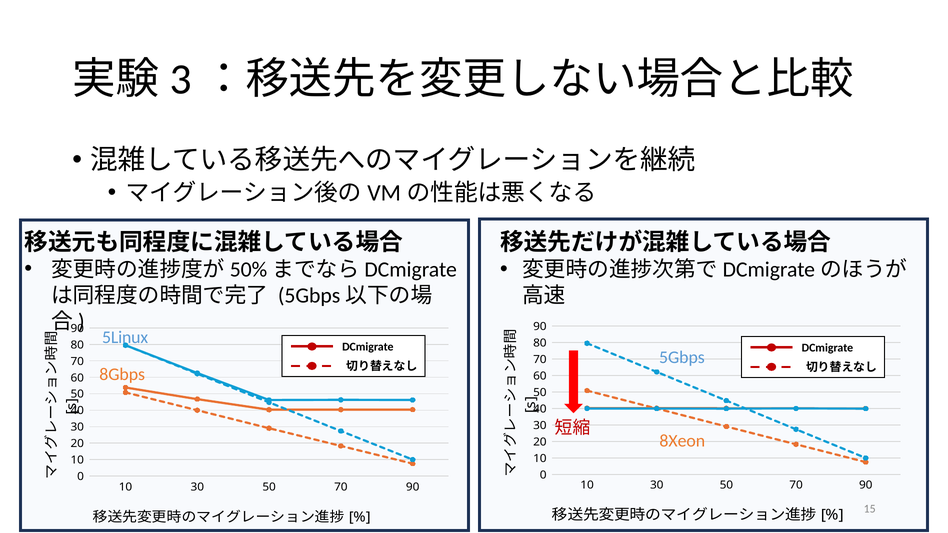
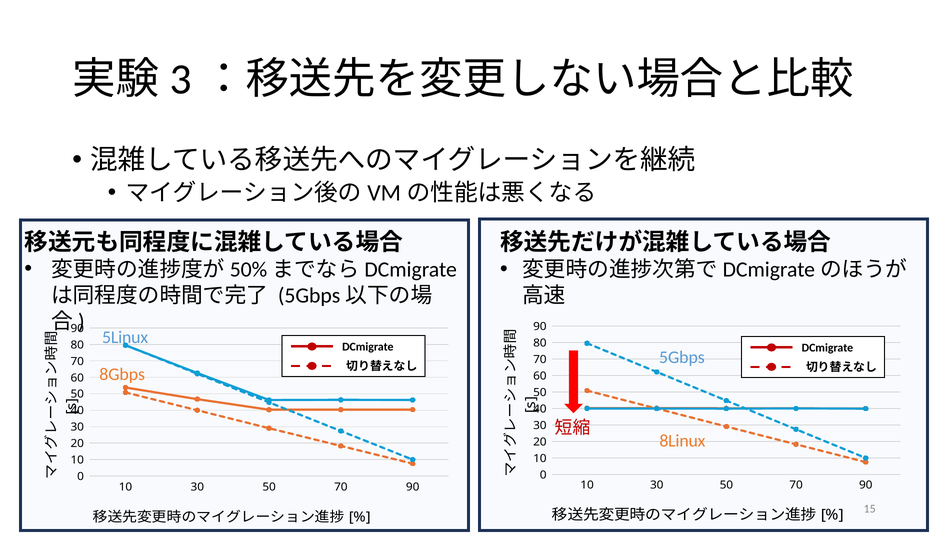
8Xeon: 8Xeon -> 8Linux
